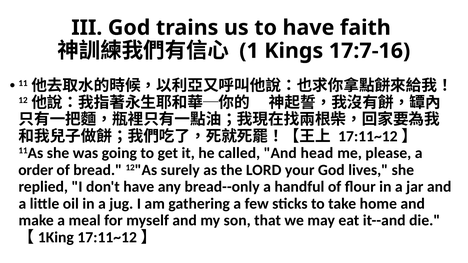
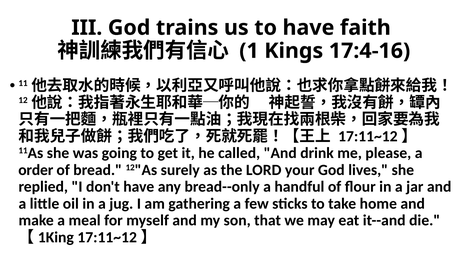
17:7-16: 17:7-16 -> 17:4-16
head: head -> drink
